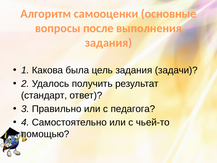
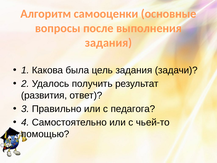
стандарт: стандарт -> развития
